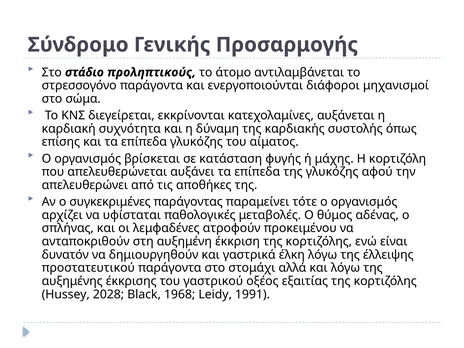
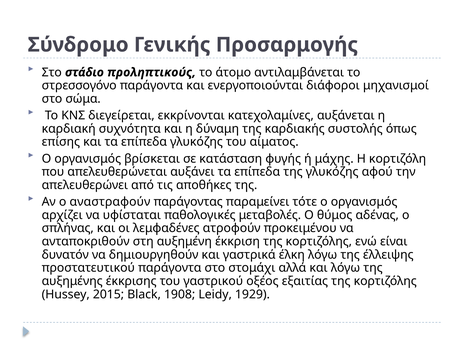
συγκεκριμένες: συγκεκριμένες -> αναστραφούν
2028: 2028 -> 2015
1968: 1968 -> 1908
1991: 1991 -> 1929
